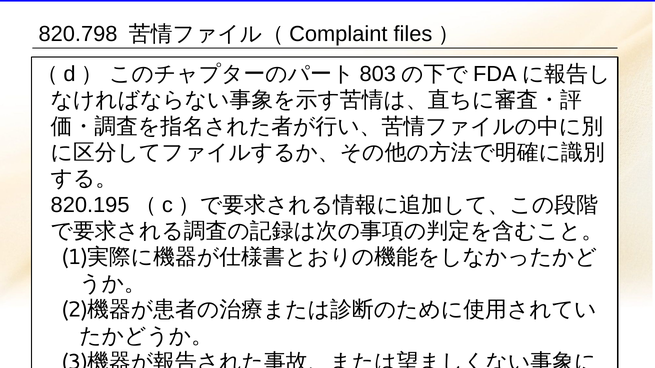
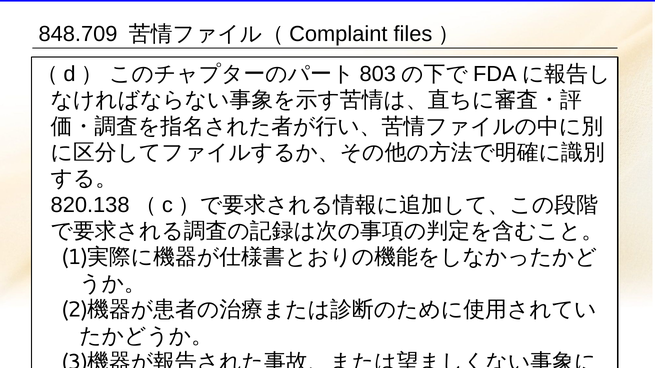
820.798: 820.798 -> 848.709
820.195: 820.195 -> 820.138
